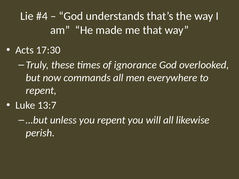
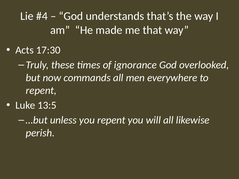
13:7: 13:7 -> 13:5
